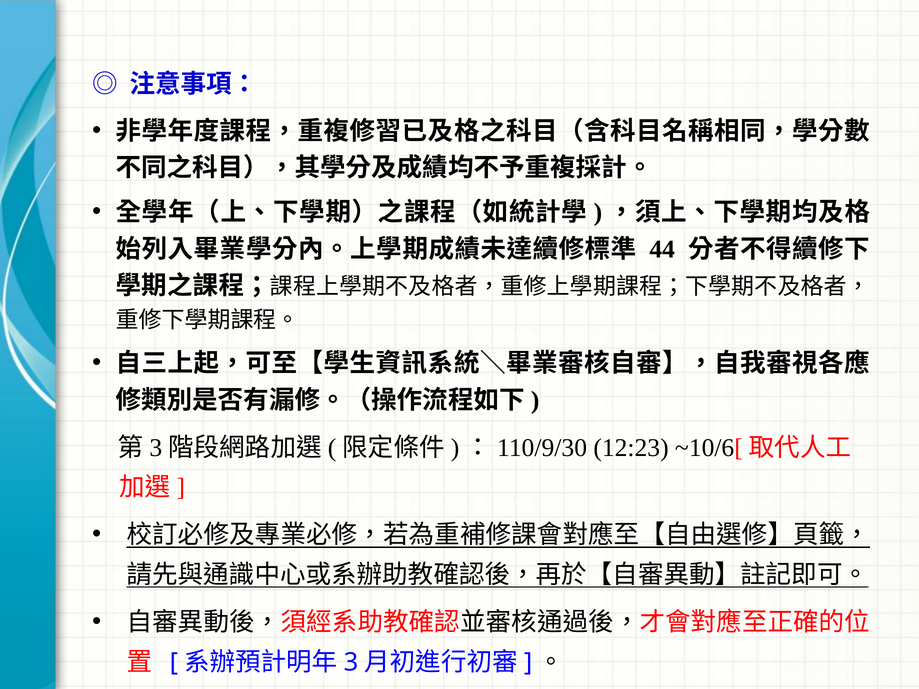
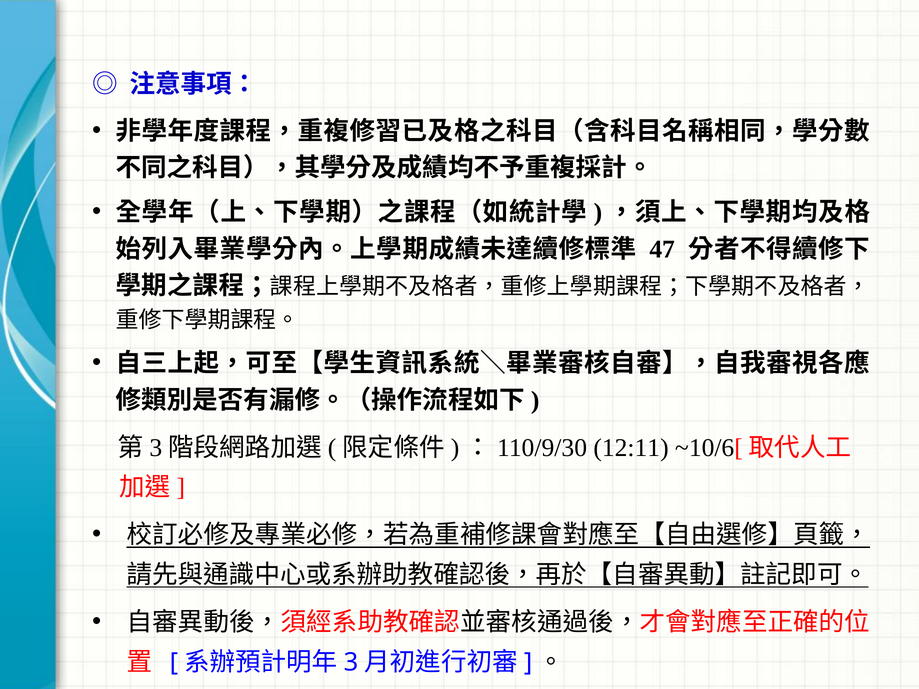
44: 44 -> 47
12:23: 12:23 -> 12:11
